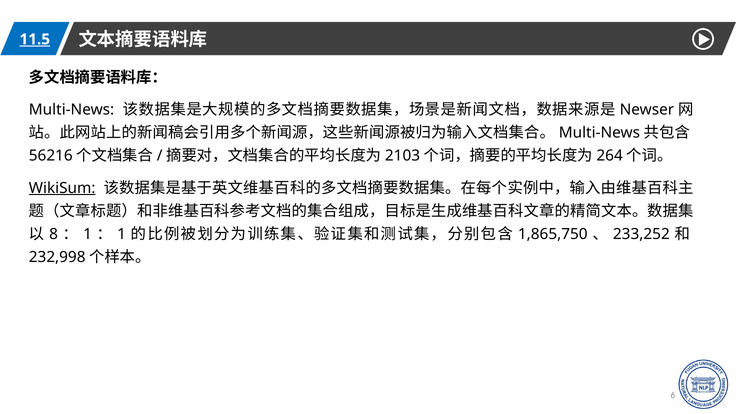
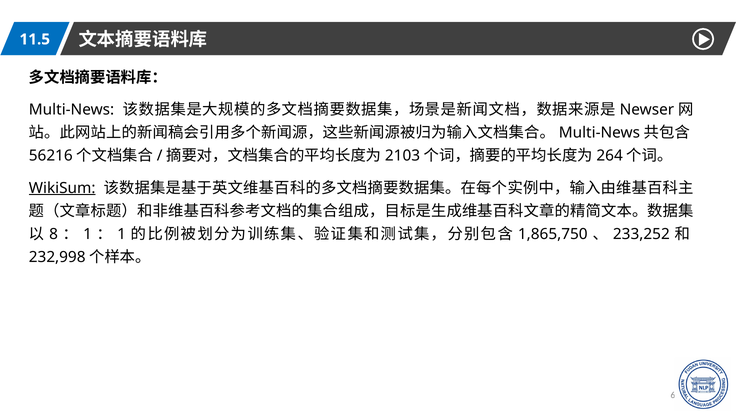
11.5 underline: present -> none
